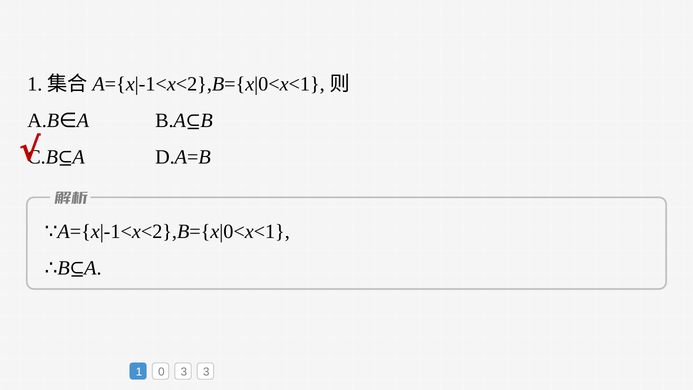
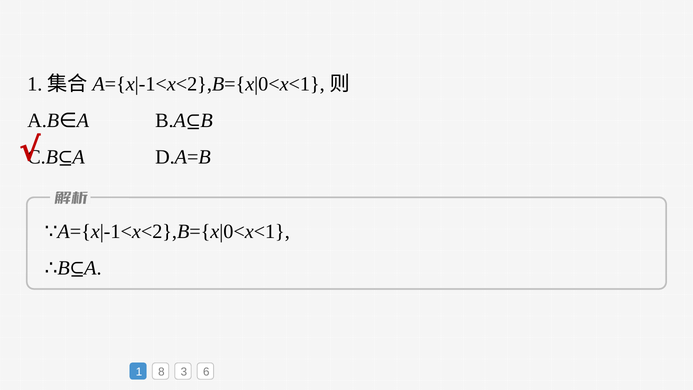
0: 0 -> 8
3 3: 3 -> 6
